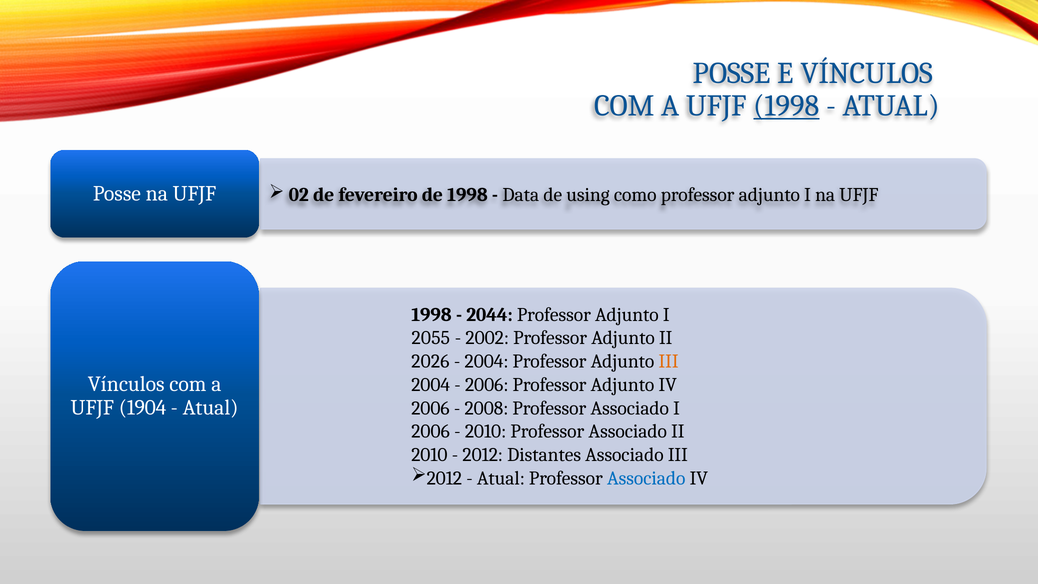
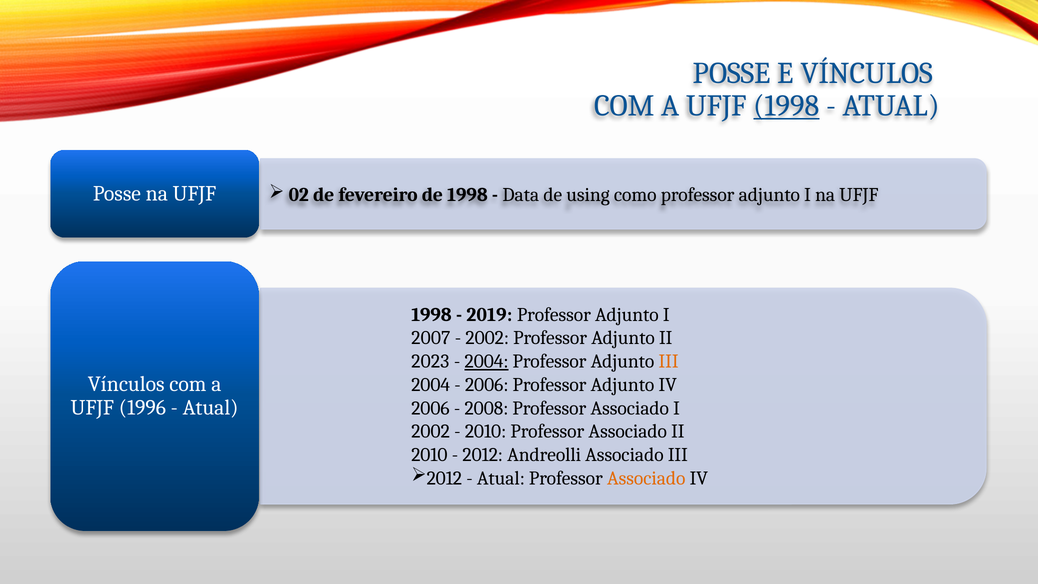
2044: 2044 -> 2019
2055: 2055 -> 2007
2026: 2026 -> 2023
2004 at (487, 361) underline: none -> present
1904: 1904 -> 1996
2006 at (431, 431): 2006 -> 2002
Distantes: Distantes -> Andreolli
Associado at (646, 478) colour: blue -> orange
